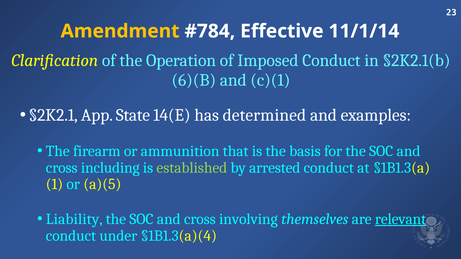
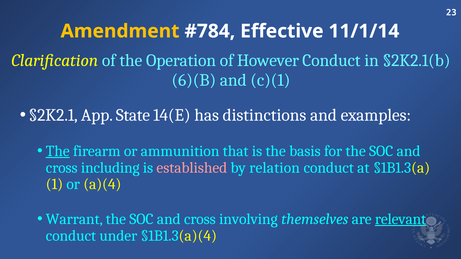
Imposed: Imposed -> However
determined: determined -> distinctions
The at (58, 151) underline: none -> present
established colour: light green -> pink
arrested: arrested -> relation
a)(5: a)(5 -> a)(4
Liability: Liability -> Warrant
